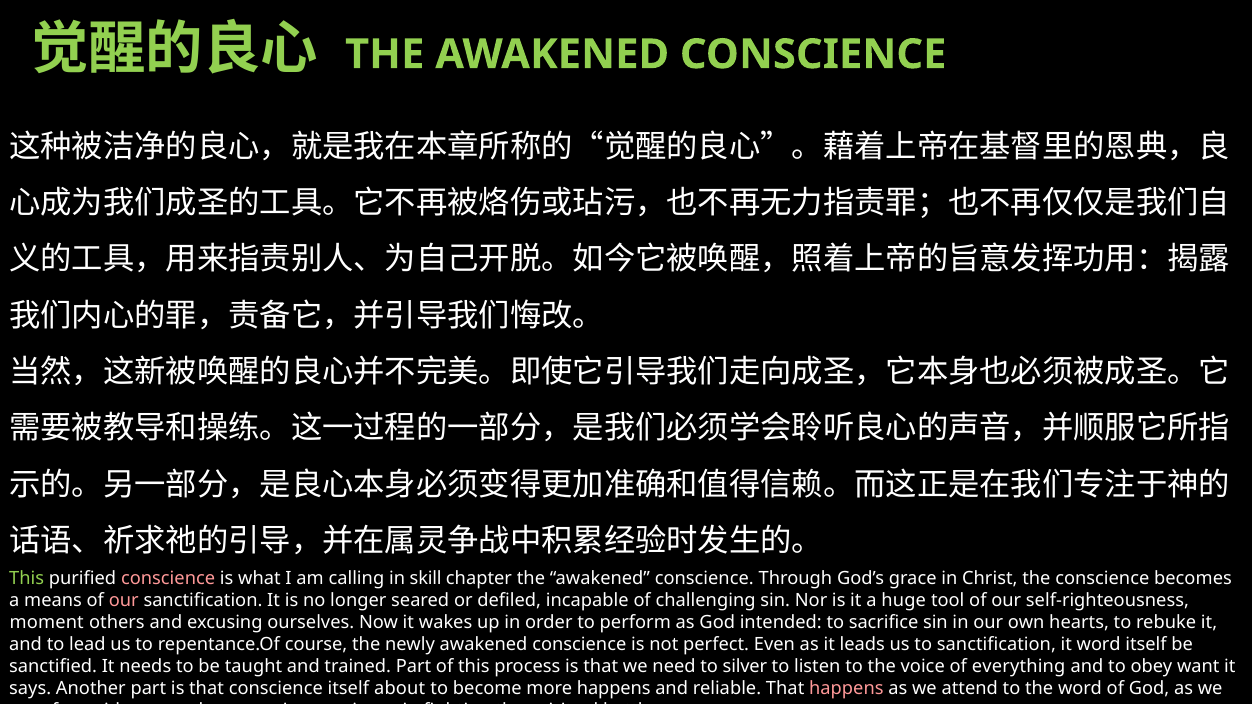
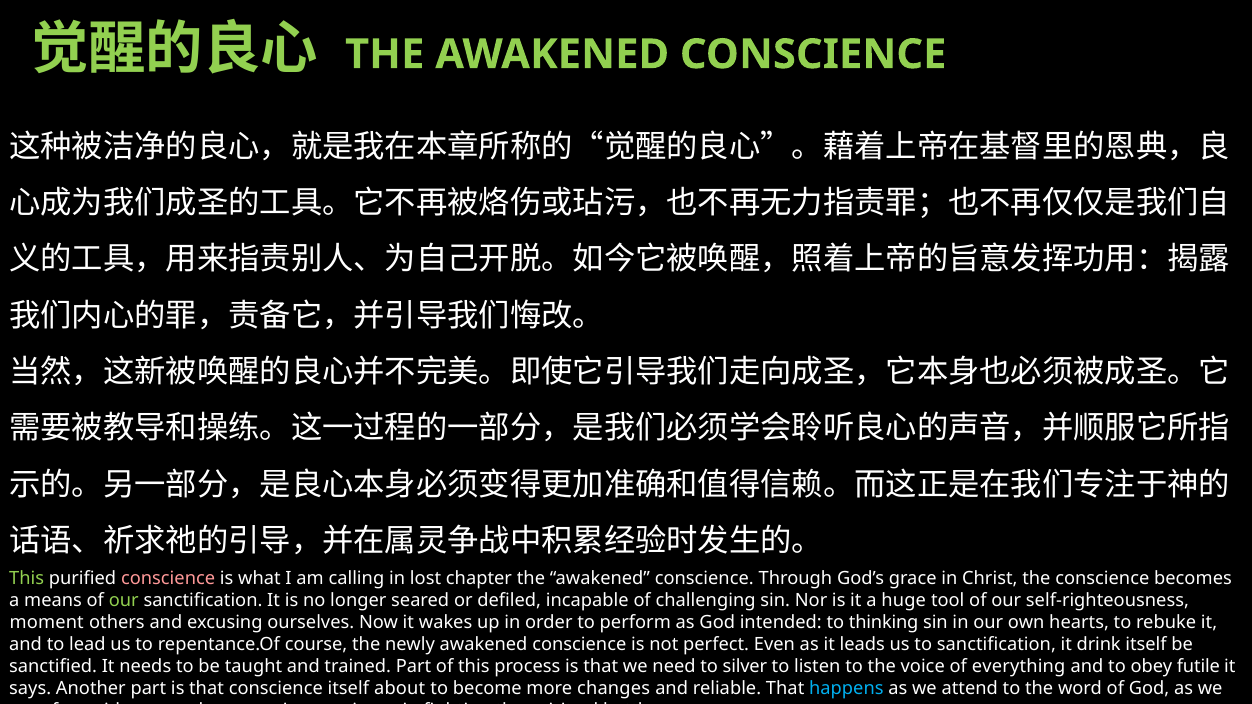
skill: skill -> lost
our at (124, 601) colour: pink -> light green
sacrifice: sacrifice -> thinking
it word: word -> drink
want: want -> futile
more happens: happens -> changes
happens at (846, 688) colour: pink -> light blue
